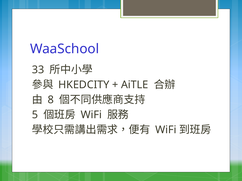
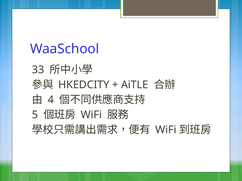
8: 8 -> 4
